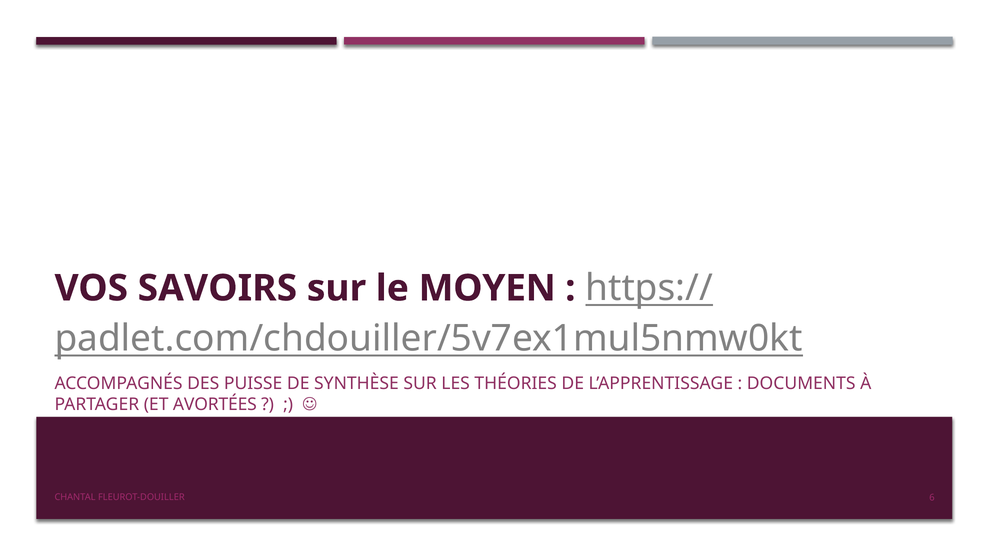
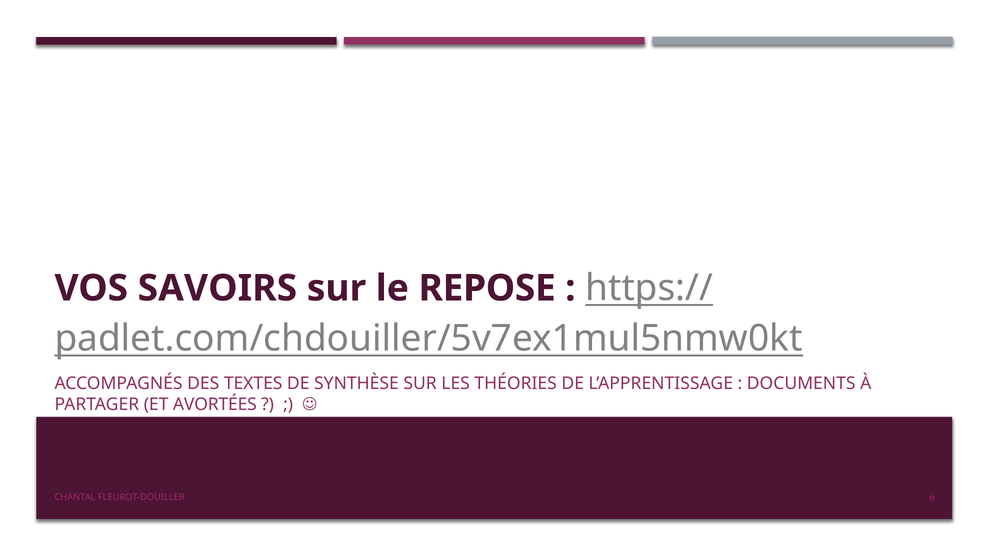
MOYEN: MOYEN -> REPOSE
PUISSE: PUISSE -> TEXTES
